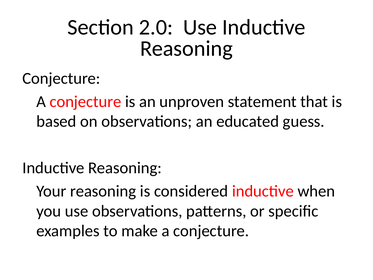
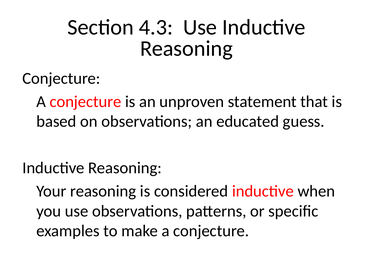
2.0: 2.0 -> 4.3
